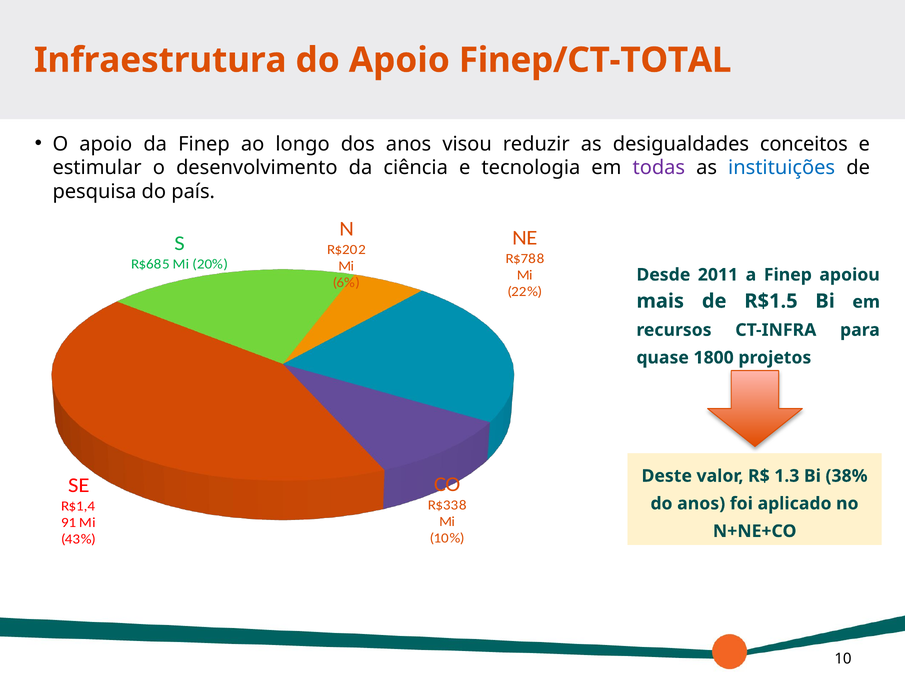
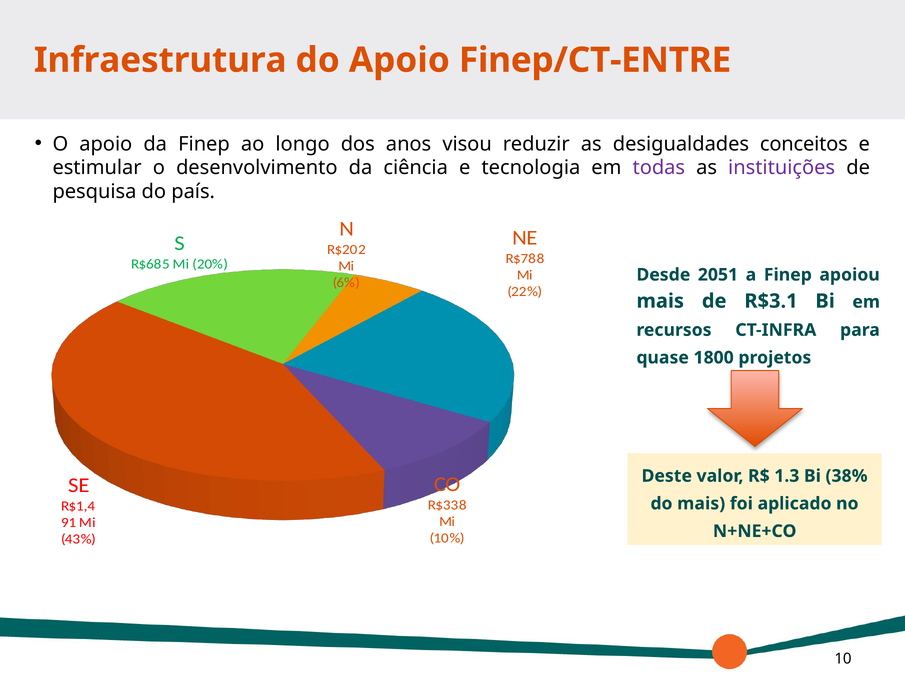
Finep/CT-TOTAL: Finep/CT-TOTAL -> Finep/CT-ENTRE
instituições colour: blue -> purple
2011: 2011 -> 2051
R$1.5: R$1.5 -> R$3.1
do anos: anos -> mais
